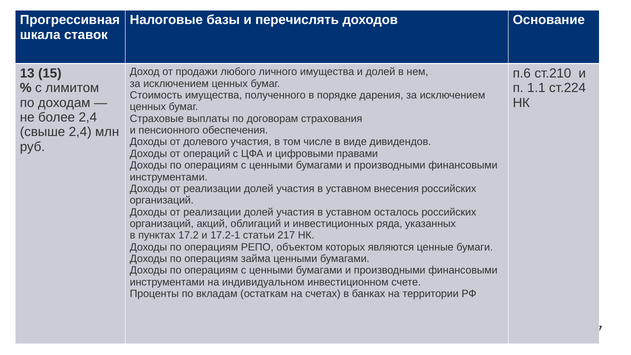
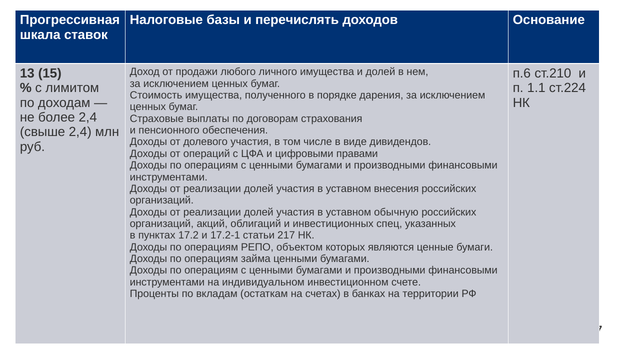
осталось: осталось -> обычную
ряда: ряда -> спец
